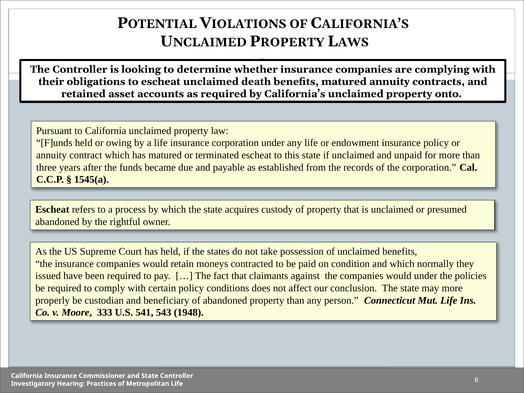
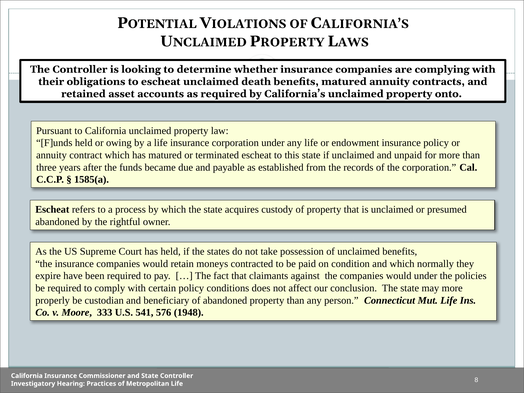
1545(a: 1545(a -> 1585(a
issued: issued -> expire
543: 543 -> 576
